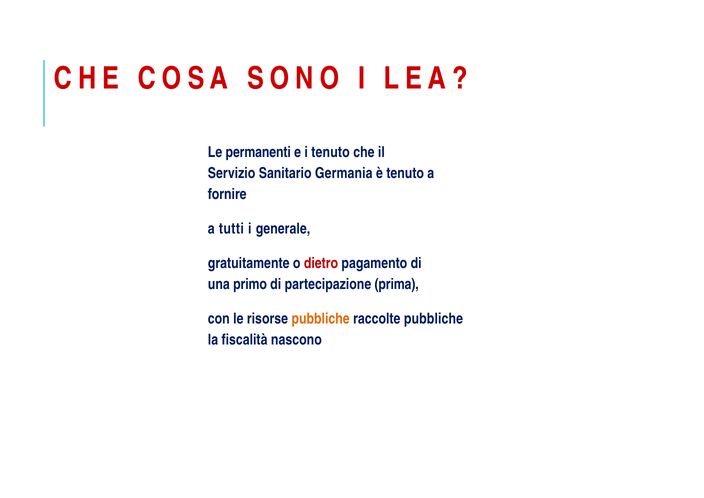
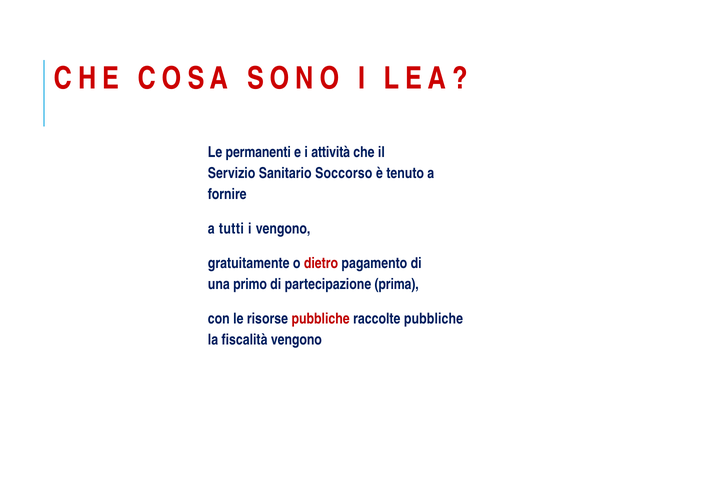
i tenuto: tenuto -> attività
Germania: Germania -> Soccorso
i generale: generale -> vengono
pubbliche at (321, 318) colour: orange -> red
fiscalità nascono: nascono -> vengono
